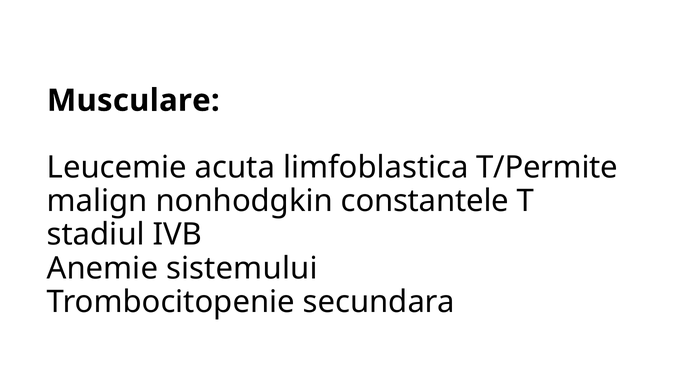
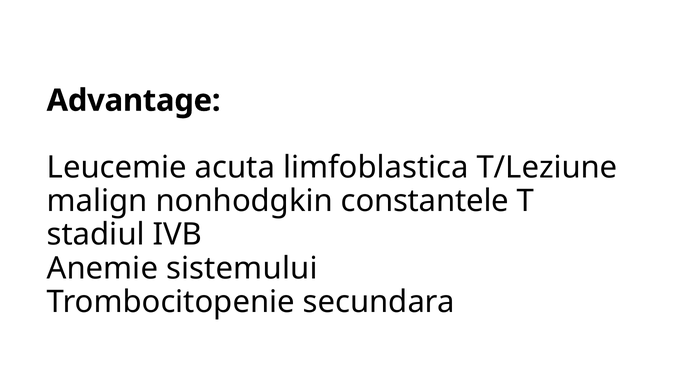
Musculare: Musculare -> Advantage
T/Permite: T/Permite -> T/Leziune
